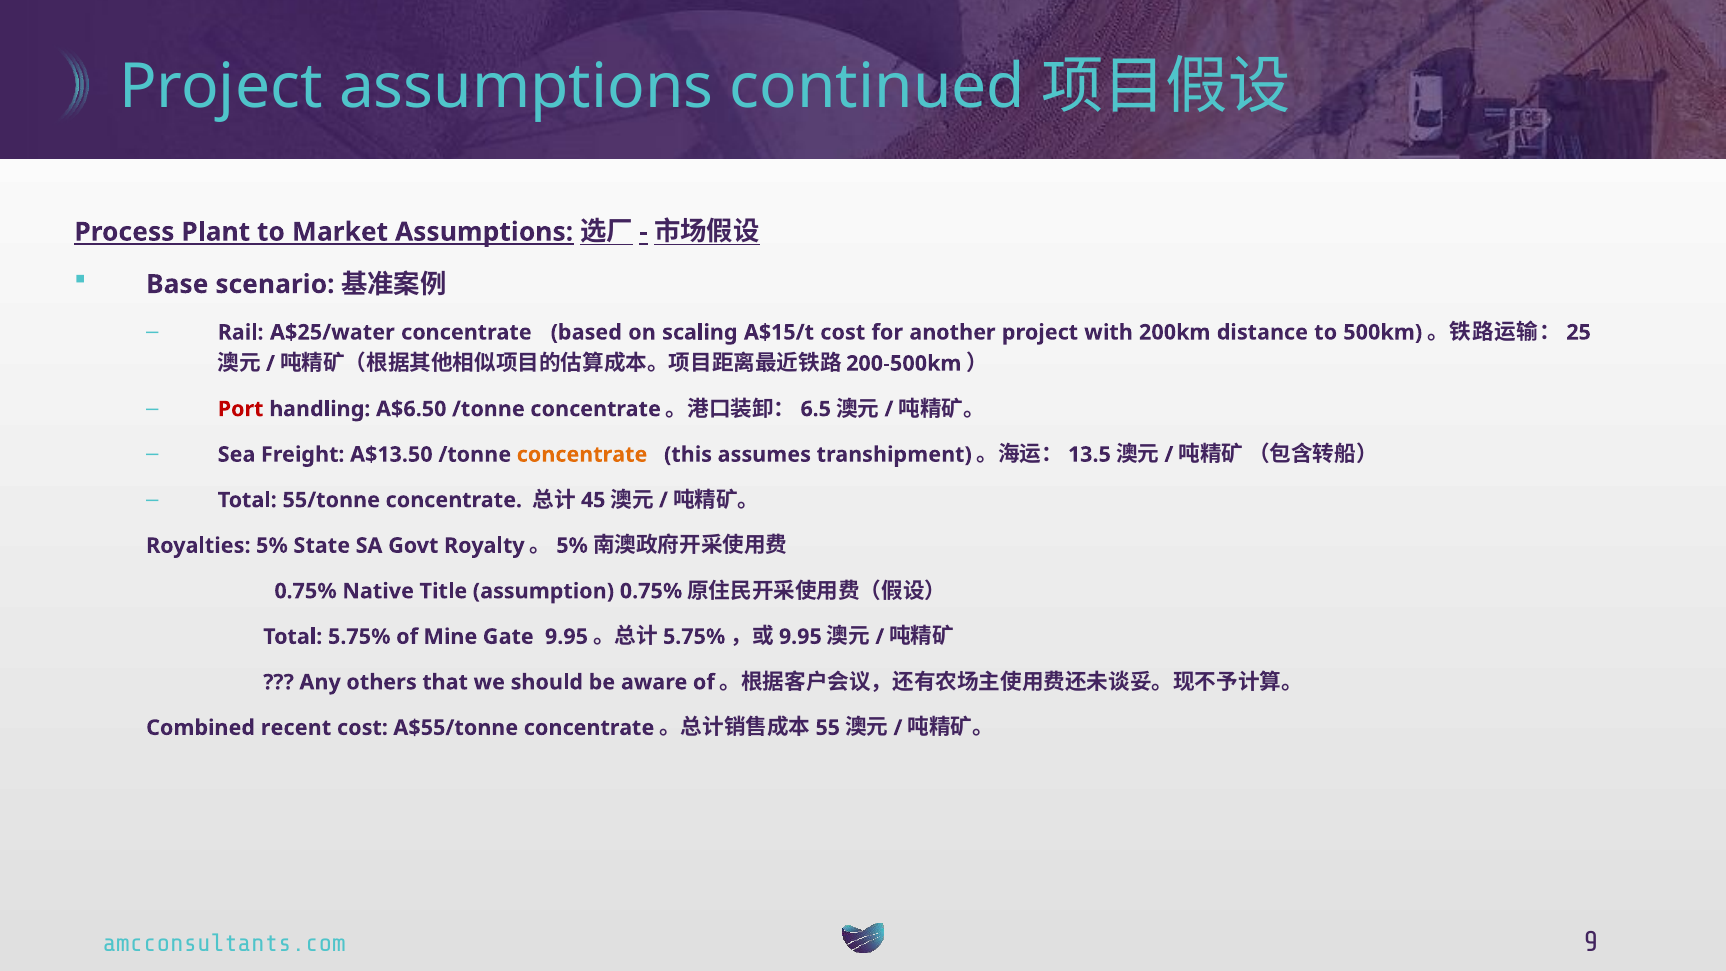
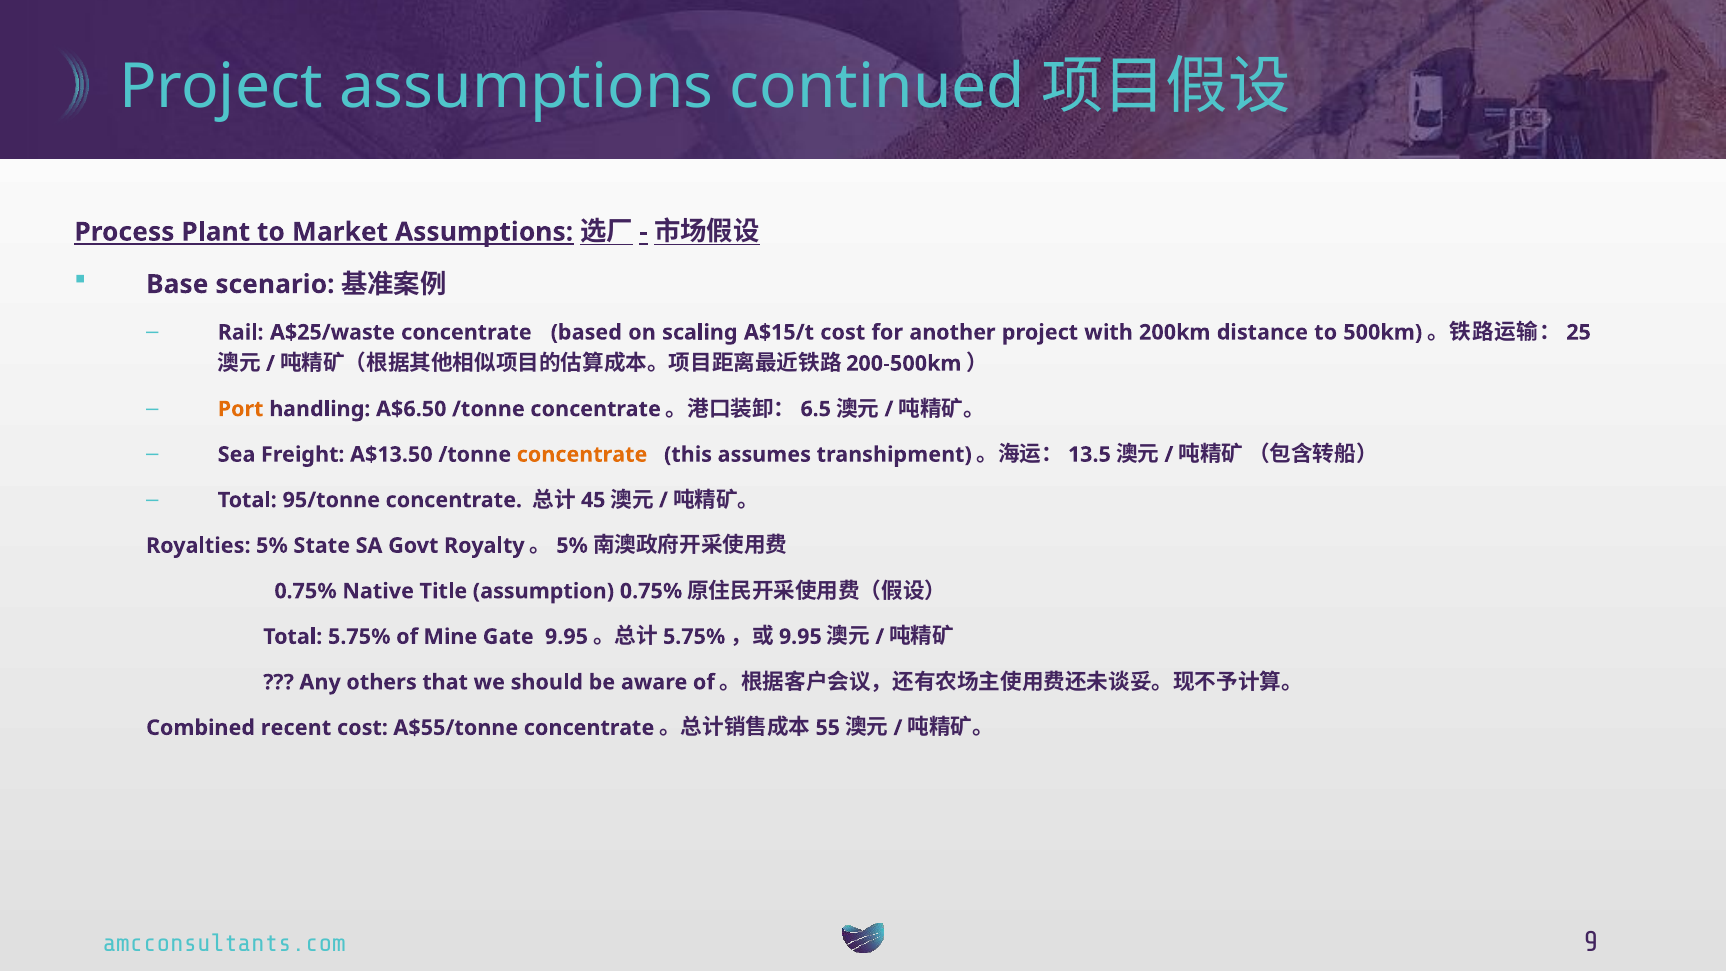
A$25/water: A$25/water -> A$25/waste
Port colour: red -> orange
55/tonne: 55/tonne -> 95/tonne
